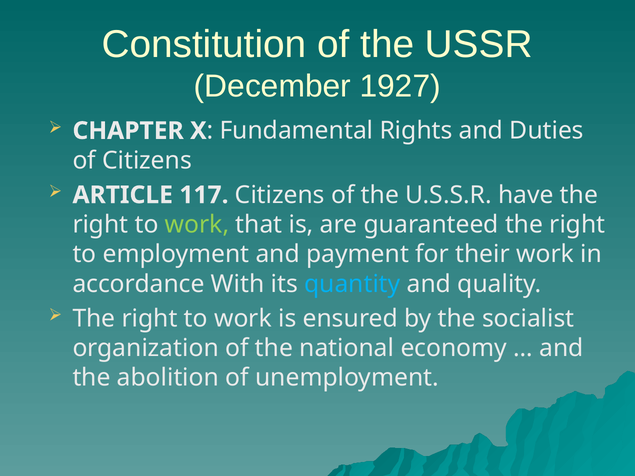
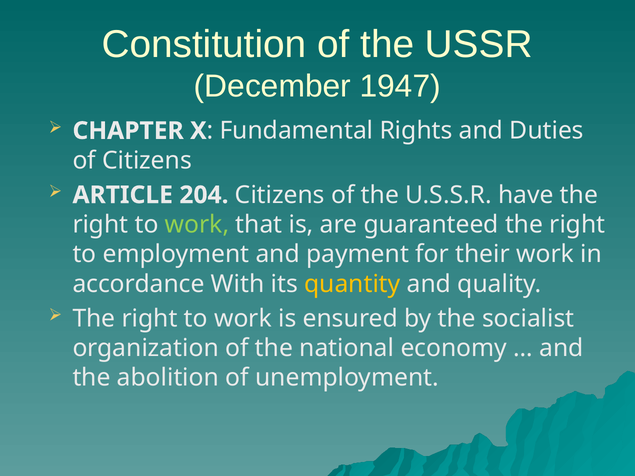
1927: 1927 -> 1947
117: 117 -> 204
quantity colour: light blue -> yellow
